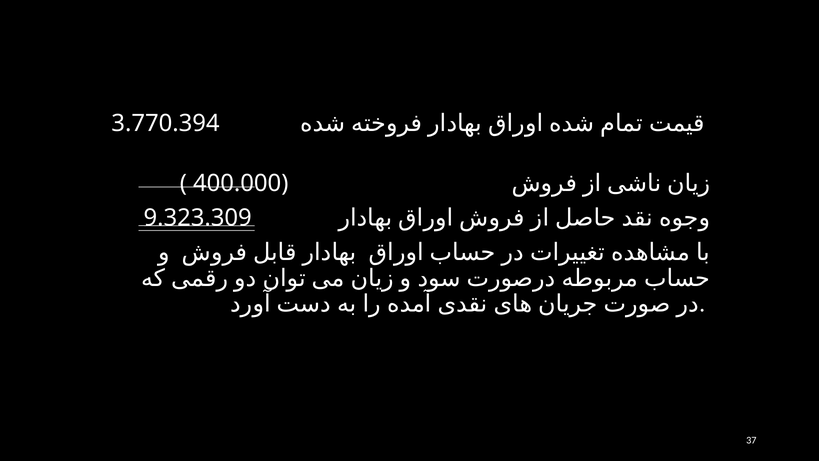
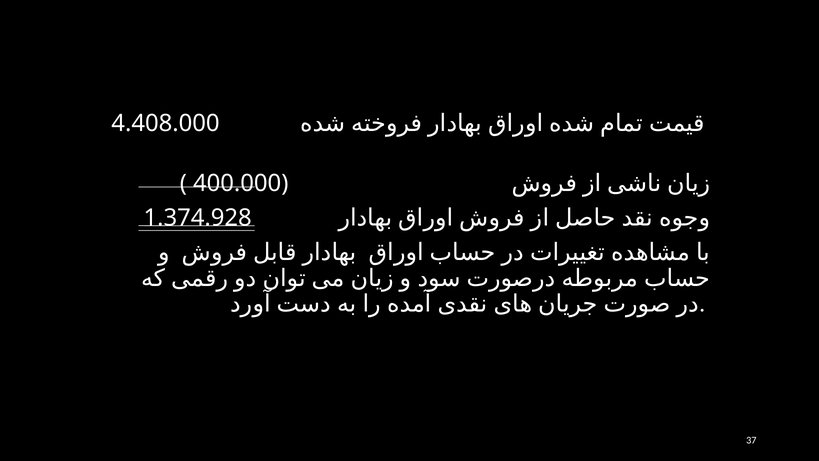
3.770.394: 3.770.394 -> 4.408.000
9.323.309: 9.323.309 -> 1.374.928
